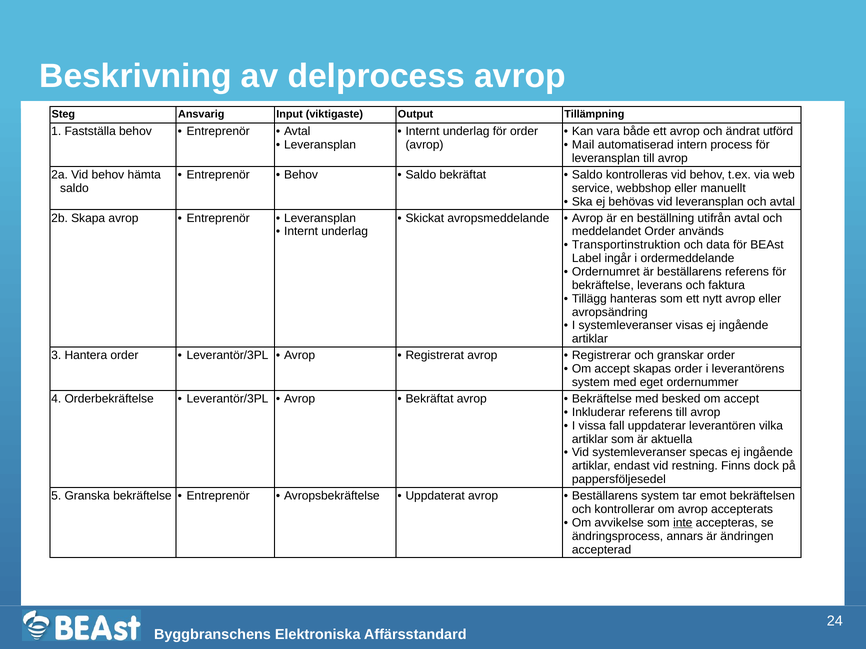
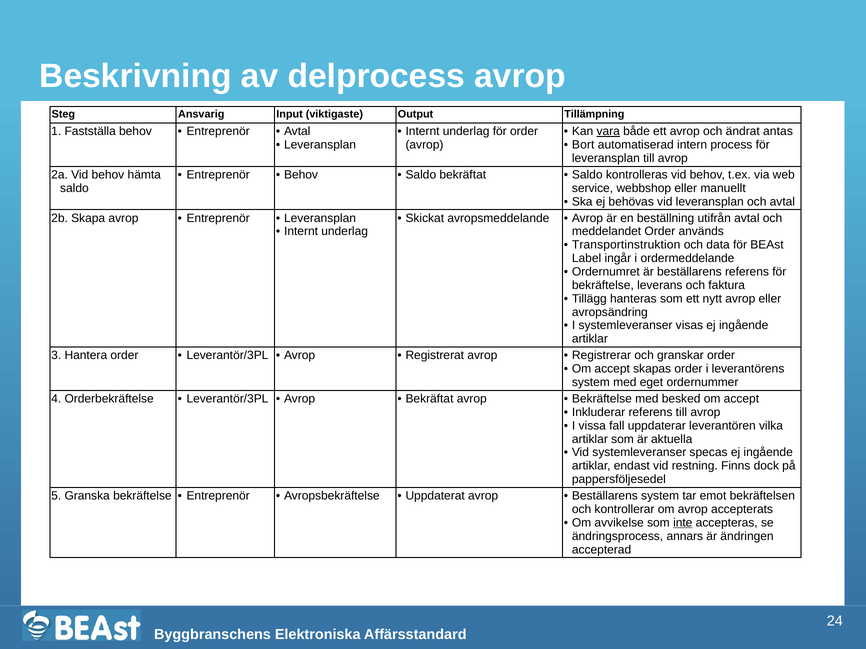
vara underline: none -> present
utförd: utförd -> antas
Mail: Mail -> Bort
